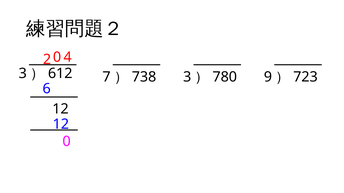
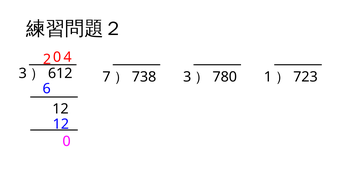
9: 9 -> 1
